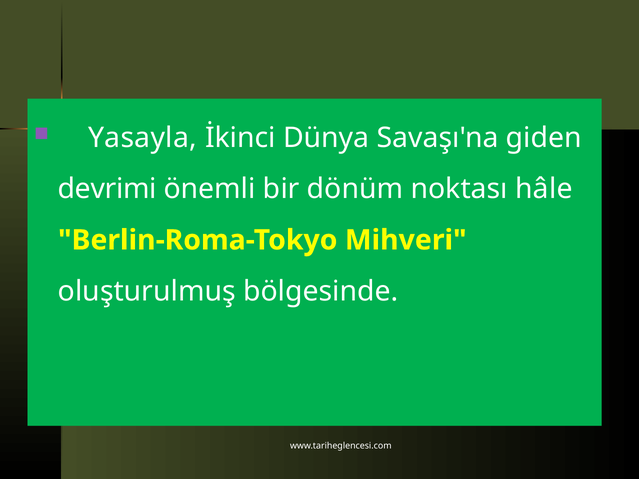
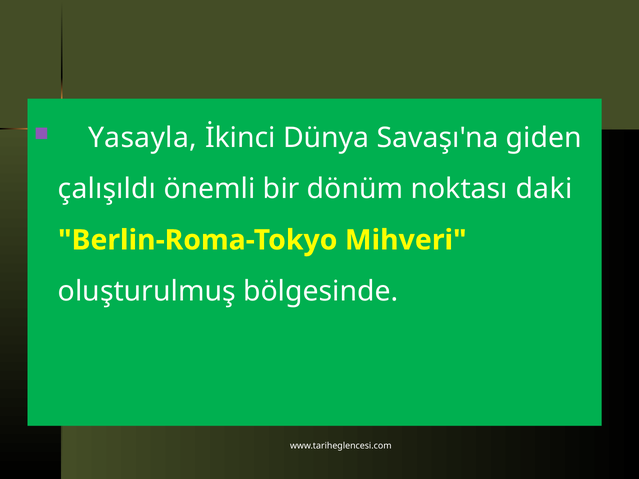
devrimi: devrimi -> çalışıldı
hâle: hâle -> daki
